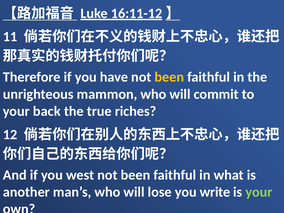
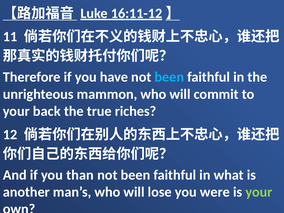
been at (169, 77) colour: yellow -> light blue
west: west -> than
write: write -> were
